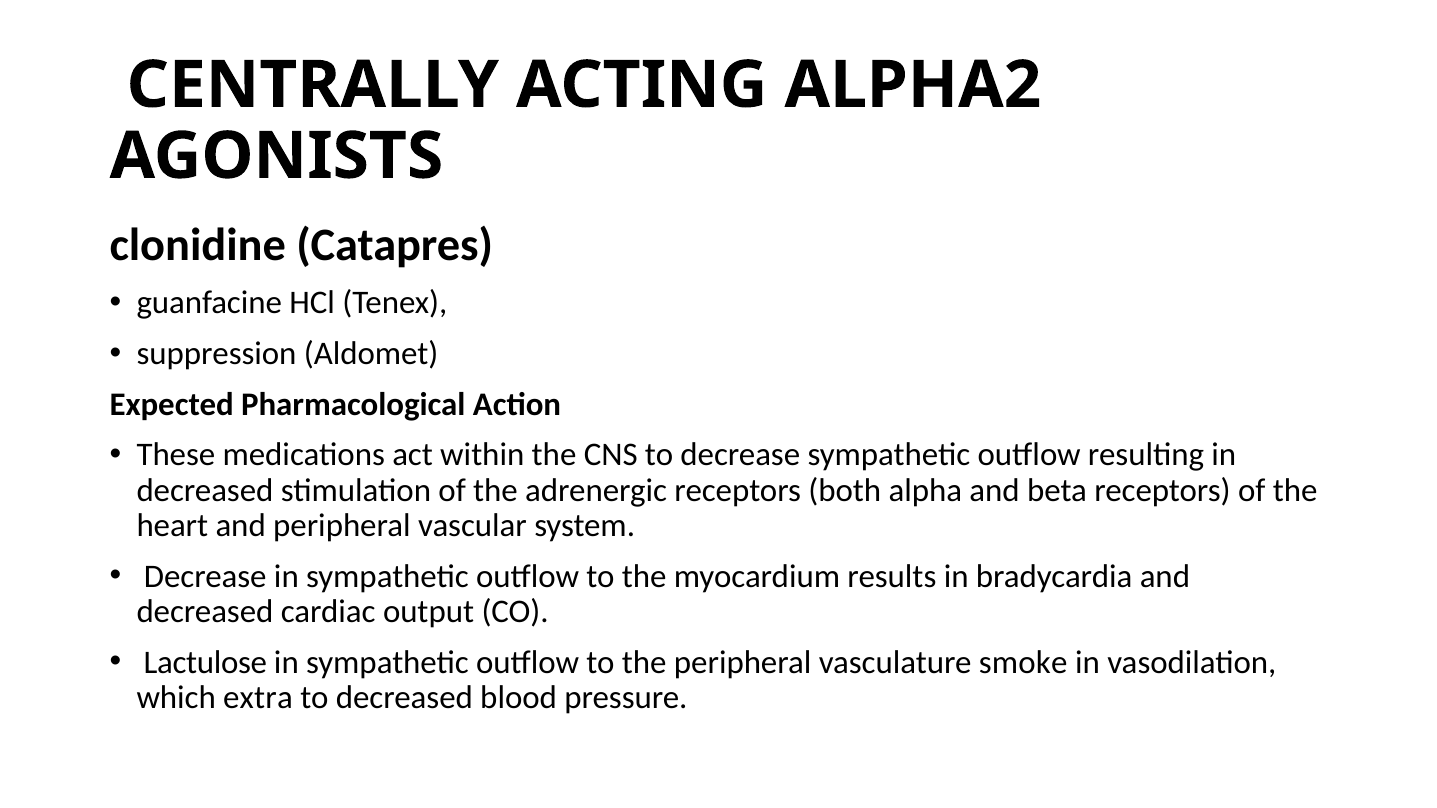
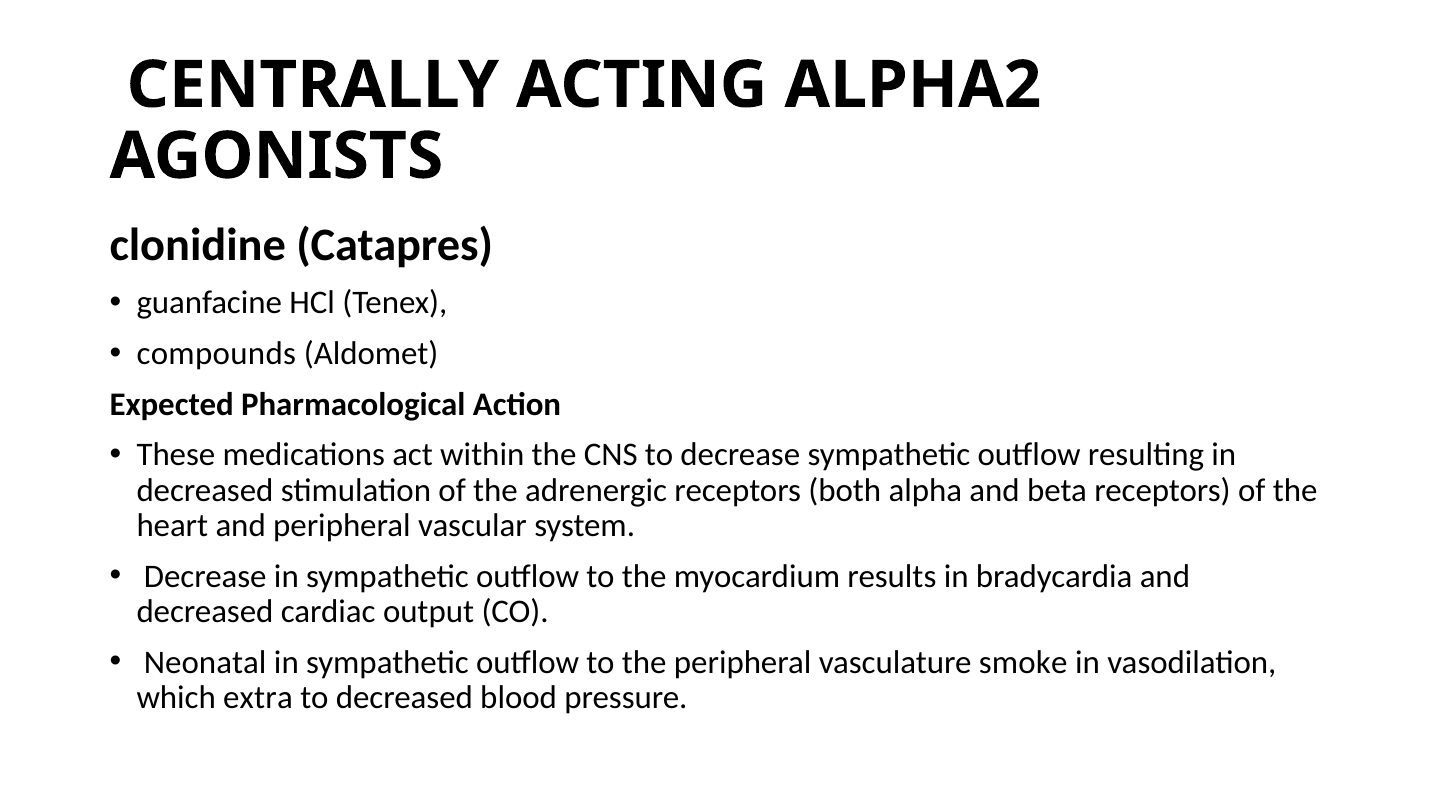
suppression: suppression -> compounds
Lactulose: Lactulose -> Neonatal
